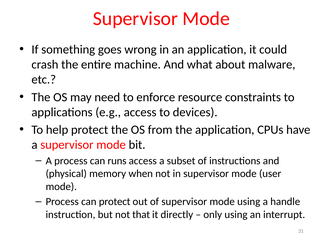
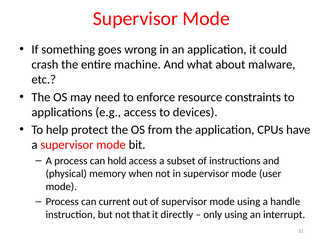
runs: runs -> hold
can protect: protect -> current
